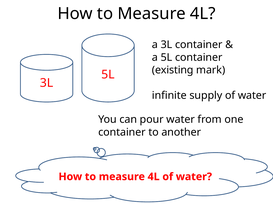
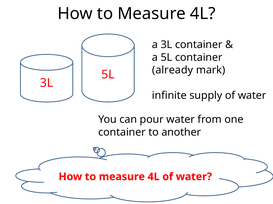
existing: existing -> already
